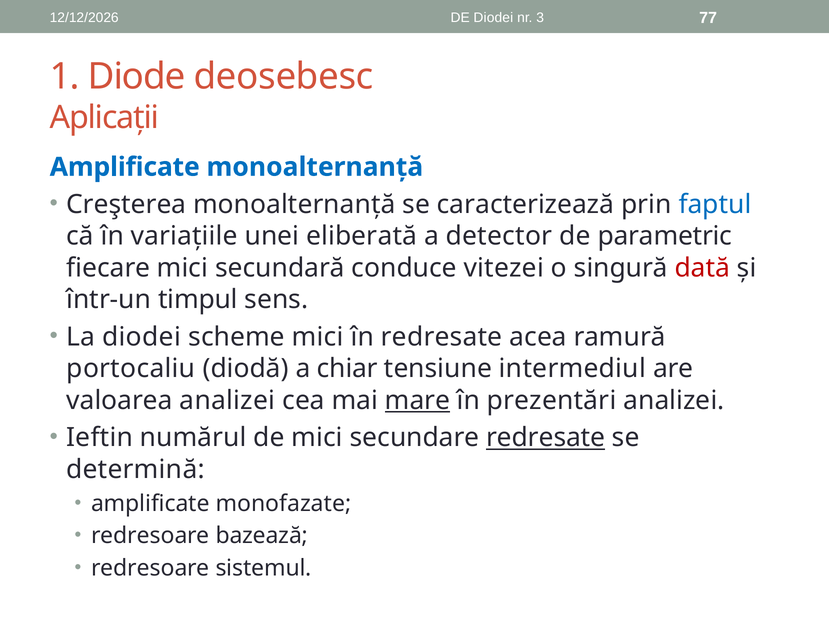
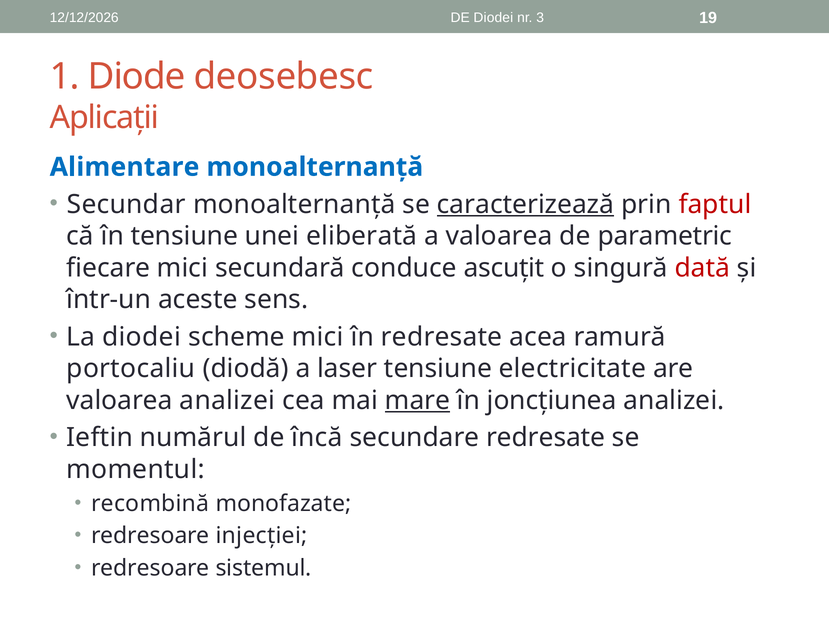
77: 77 -> 19
Amplificate at (125, 167): Amplificate -> Alimentare
Creşterea: Creşterea -> Secundar
caracterizează underline: none -> present
faptul colour: blue -> red
în variațiile: variațiile -> tensiune
a detector: detector -> valoarea
vitezei: vitezei -> ascuțit
timpul: timpul -> aceste
chiar: chiar -> laser
intermediul: intermediul -> electricitate
prezentări: prezentări -> joncțiunea
de mici: mici -> încă
redresate at (546, 438) underline: present -> none
determină: determină -> momentul
amplificate at (150, 503): amplificate -> recombină
bazează: bazează -> injecției
